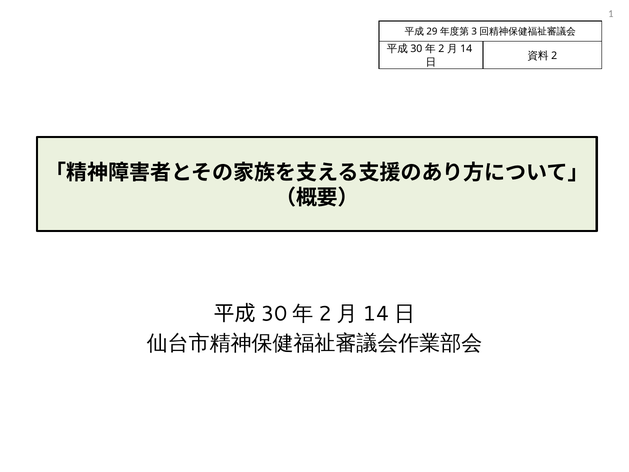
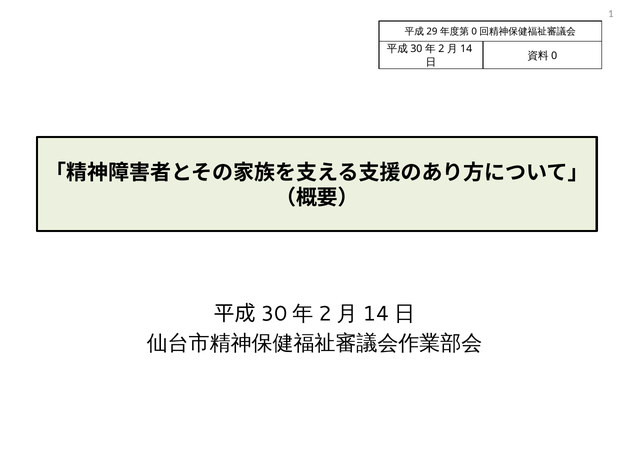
3 at (474, 32): 3 -> 0
2 at (554, 56): 2 -> 0
